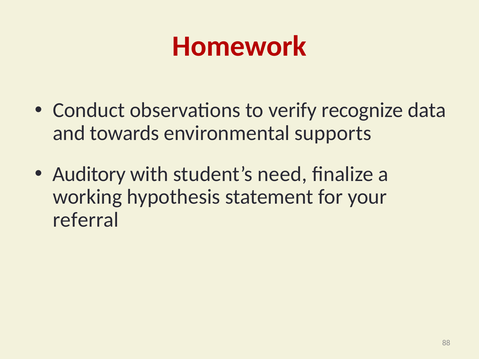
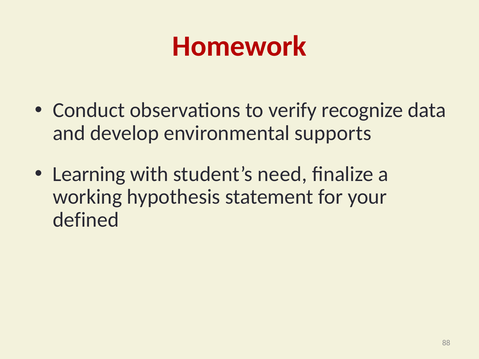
towards: towards -> develop
Auditory: Auditory -> Learning
referral: referral -> defined
